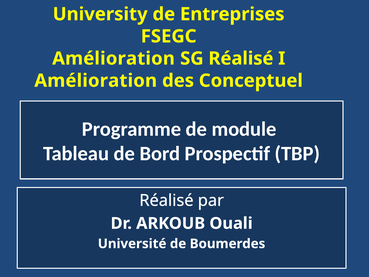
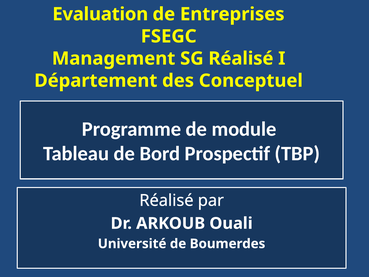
University: University -> Evaluation
Amélioration at (113, 58): Amélioration -> Management
Amélioration at (96, 81): Amélioration -> Département
